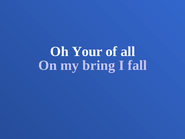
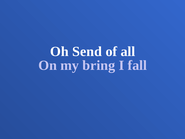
Your: Your -> Send
